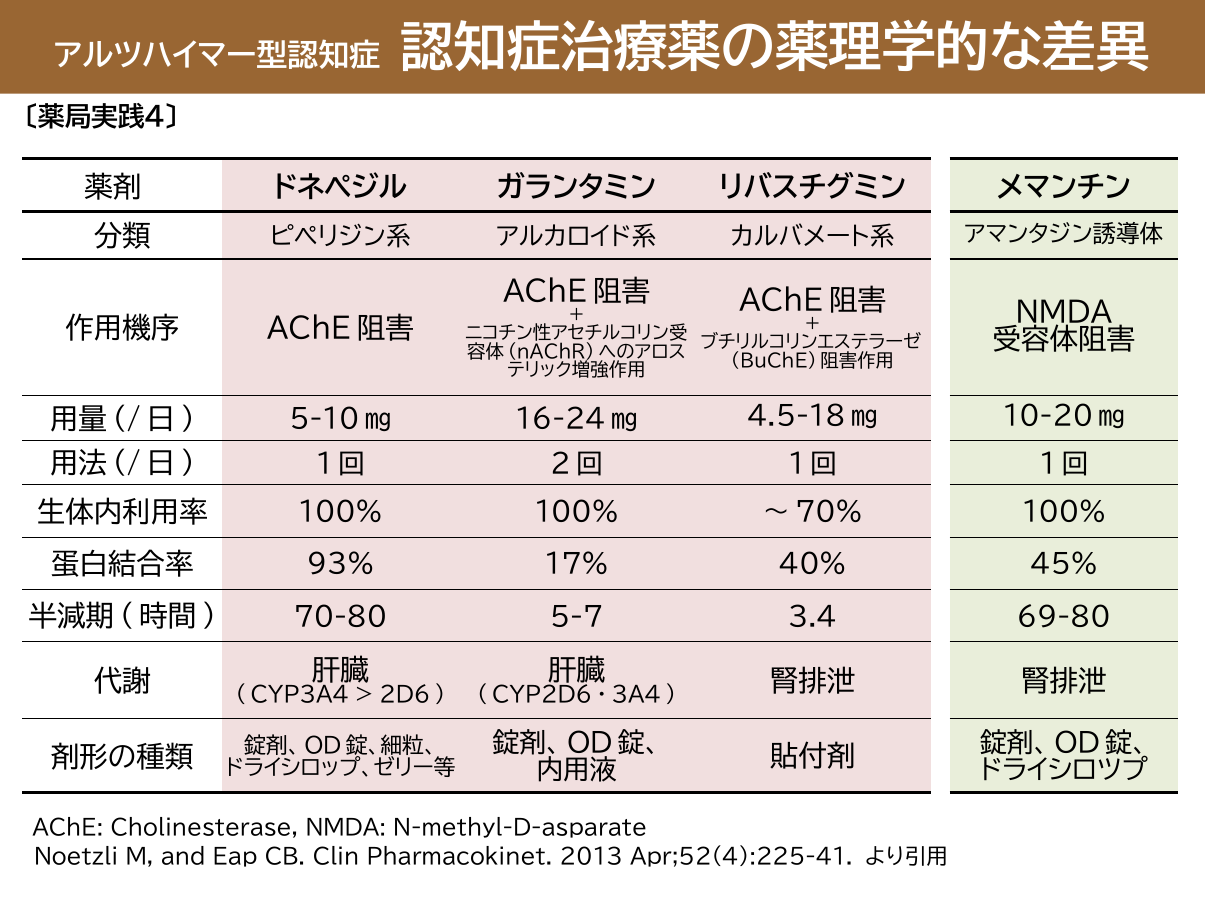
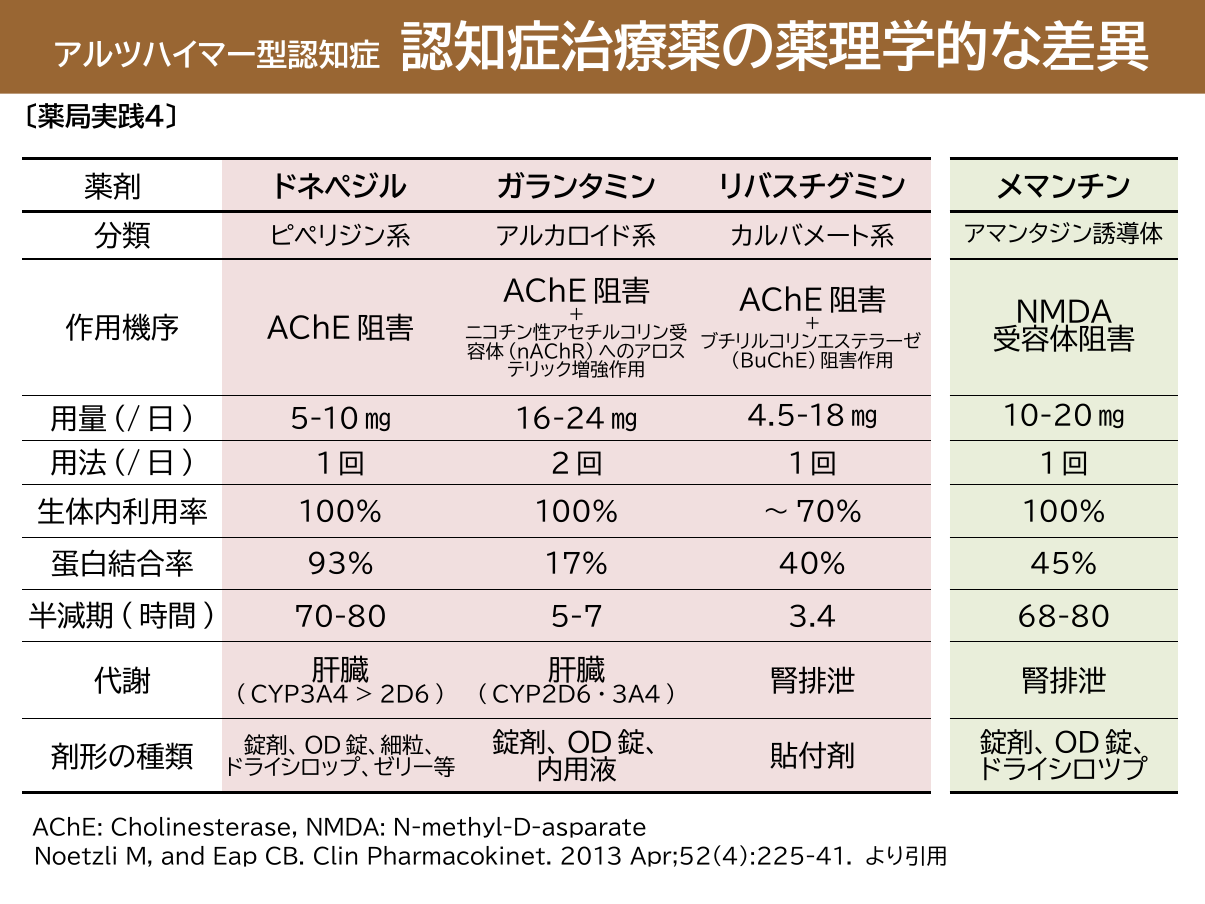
69-80: 69-80 -> 68-80
